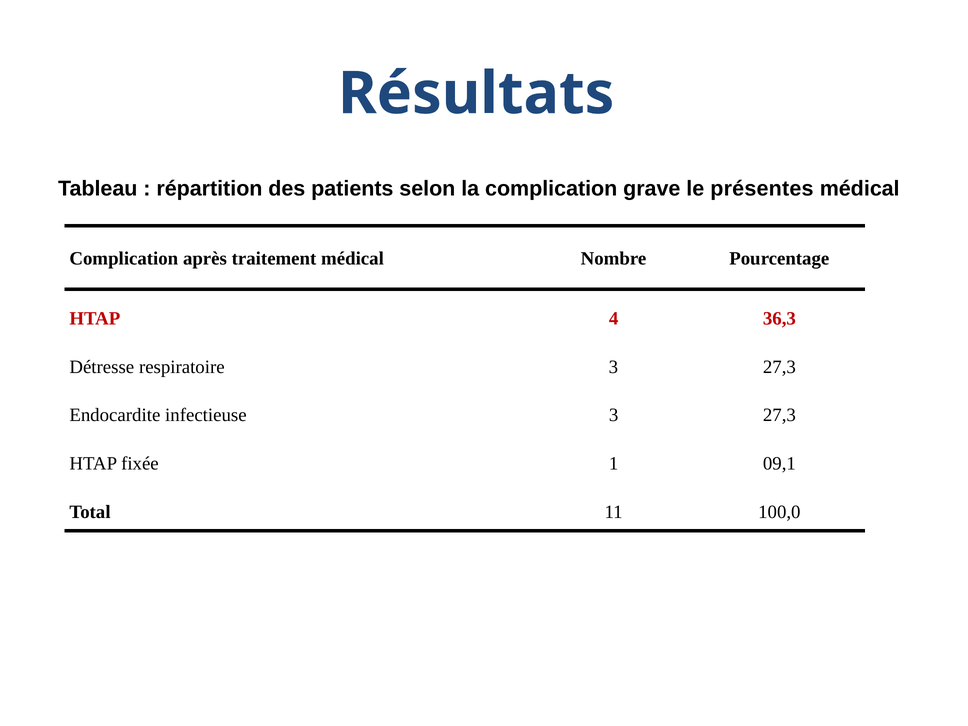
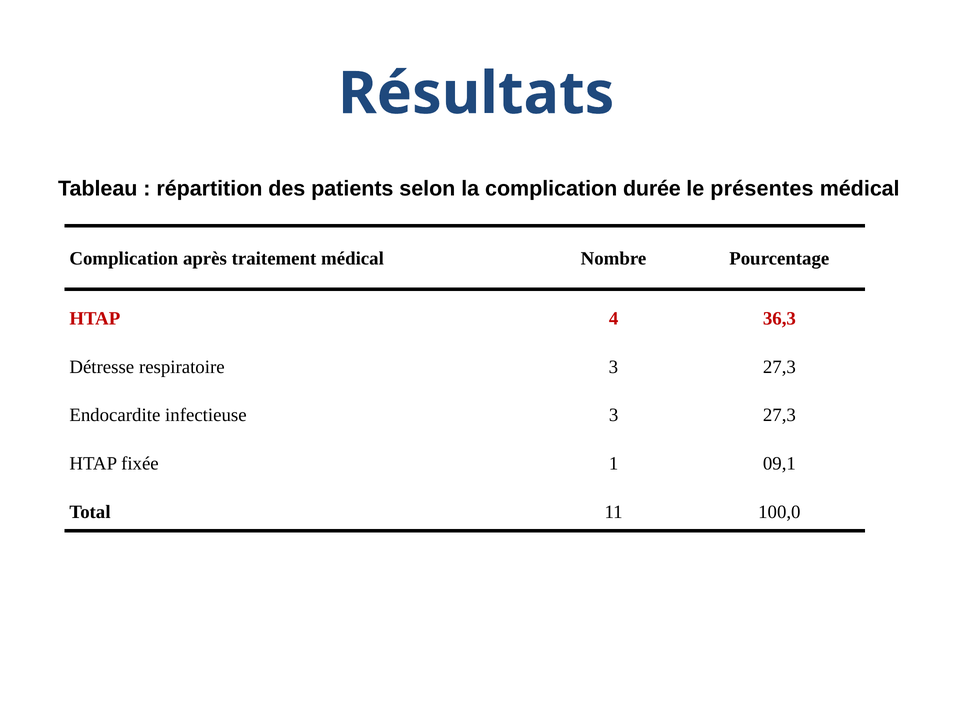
grave: grave -> durée
